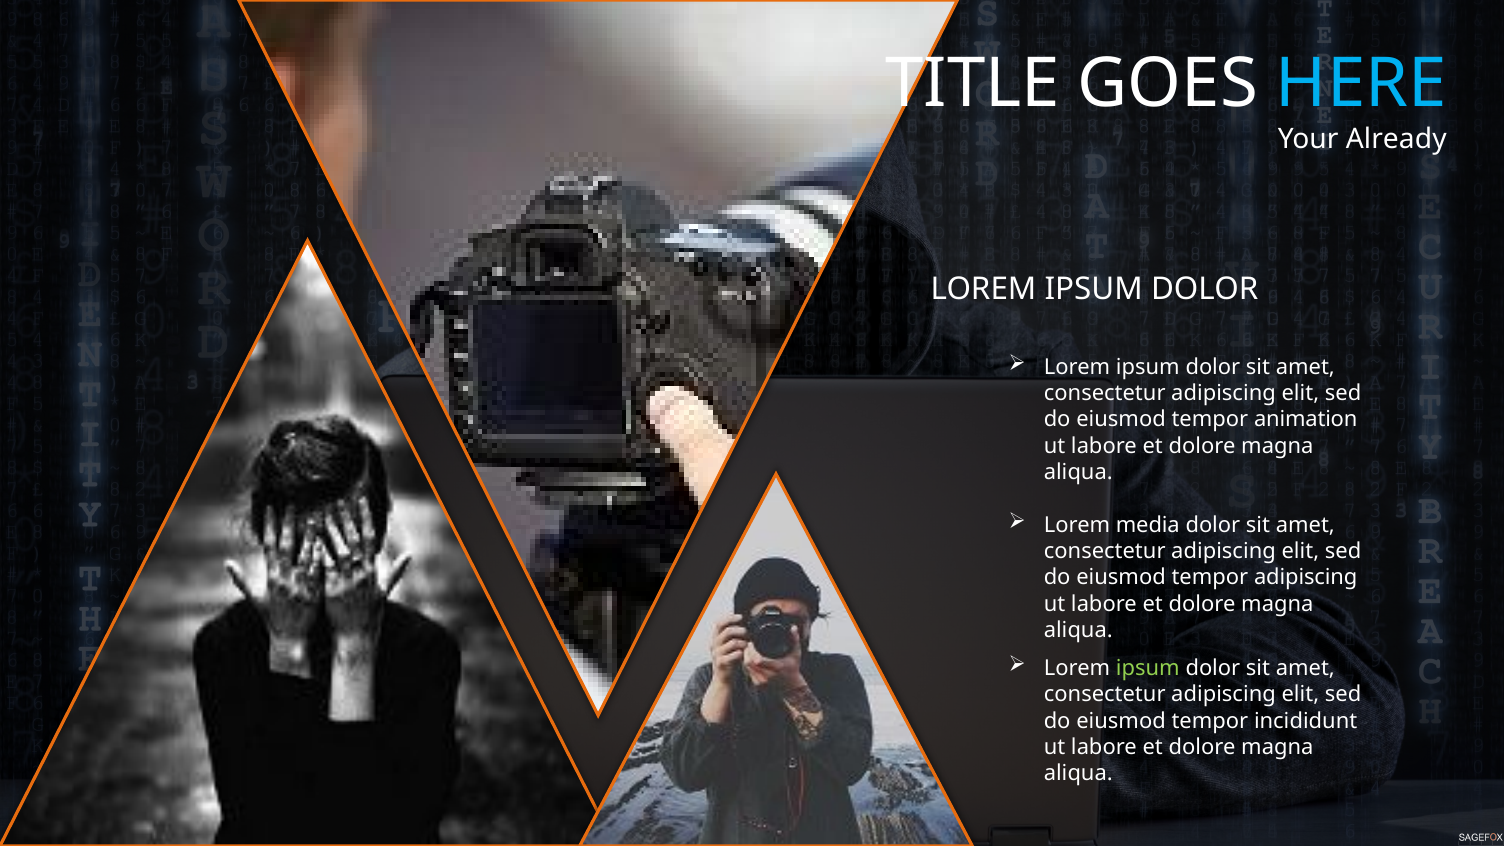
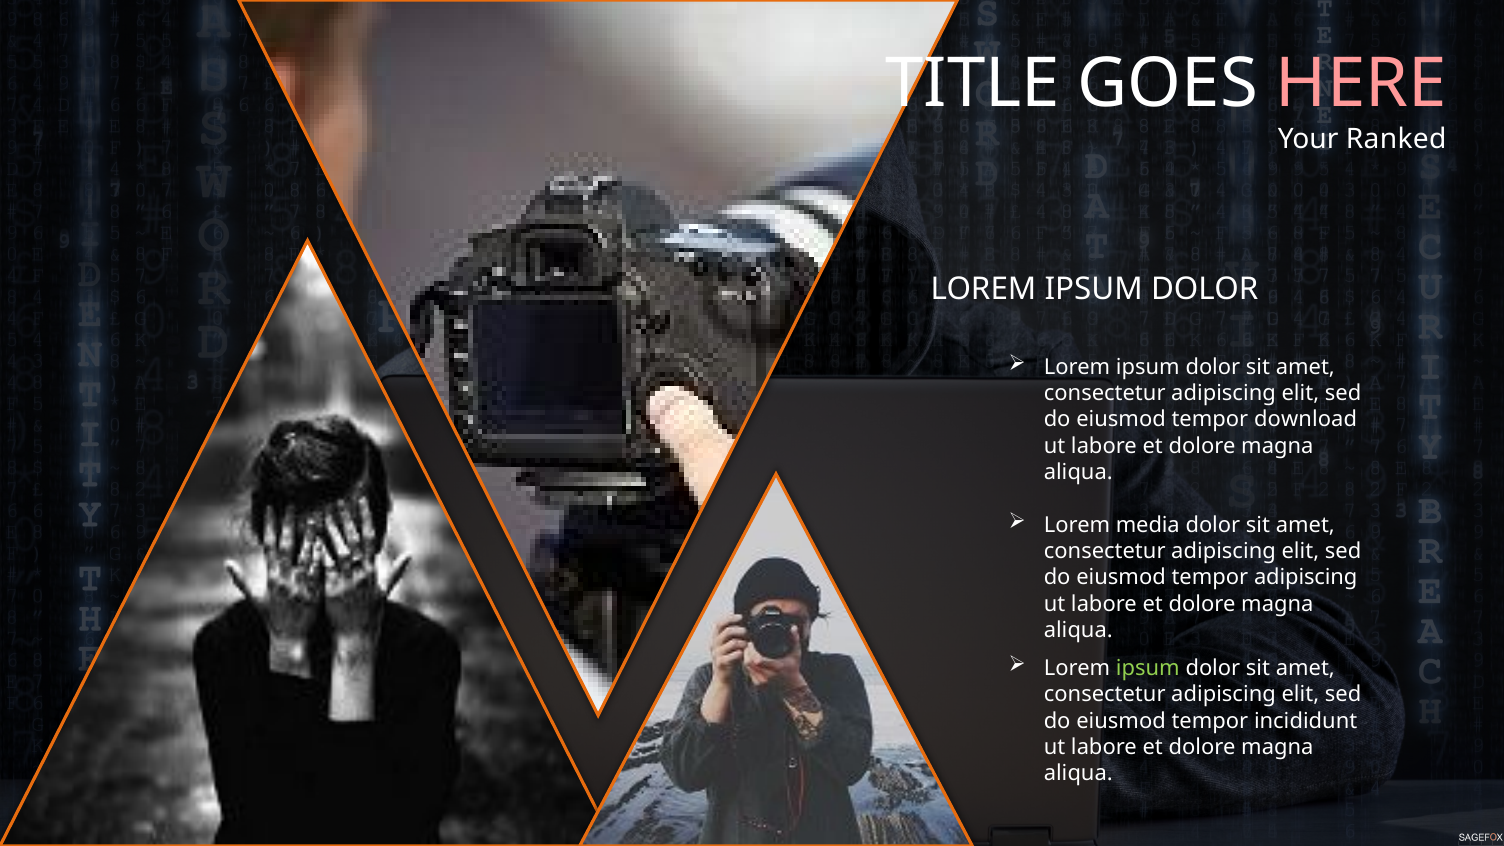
HERE colour: light blue -> pink
Already: Already -> Ranked
animation: animation -> download
